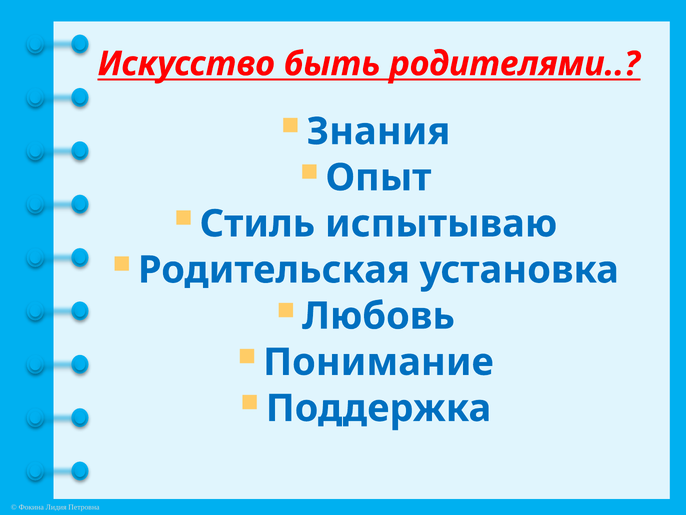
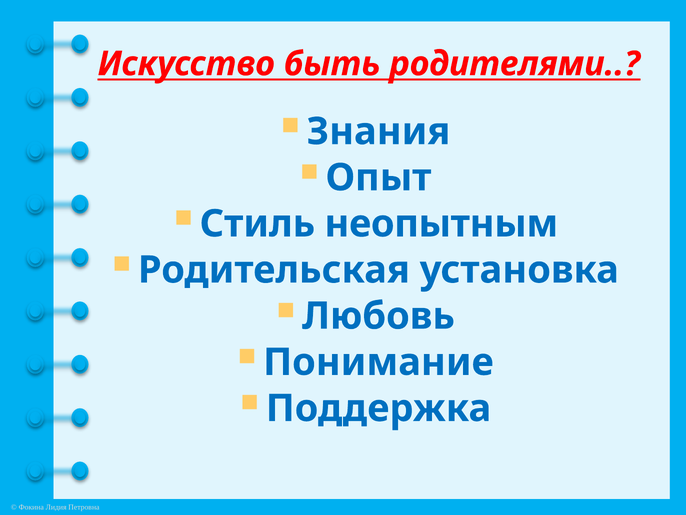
испытываю: испытываю -> неопытным
